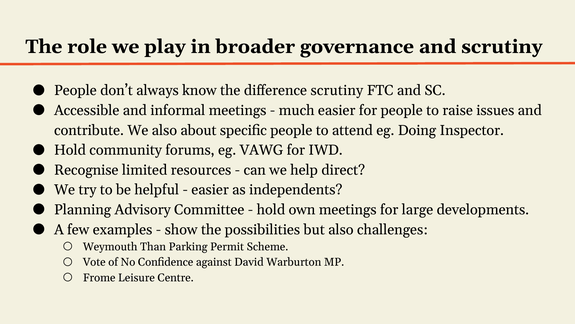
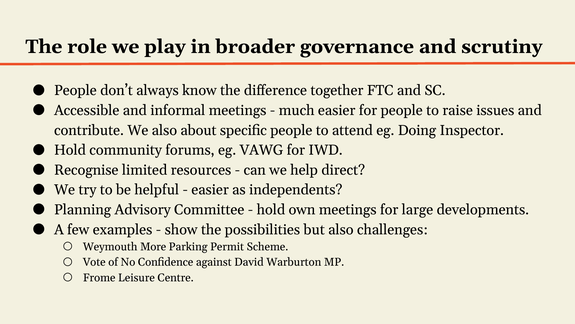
difference scrutiny: scrutiny -> together
Than: Than -> More
